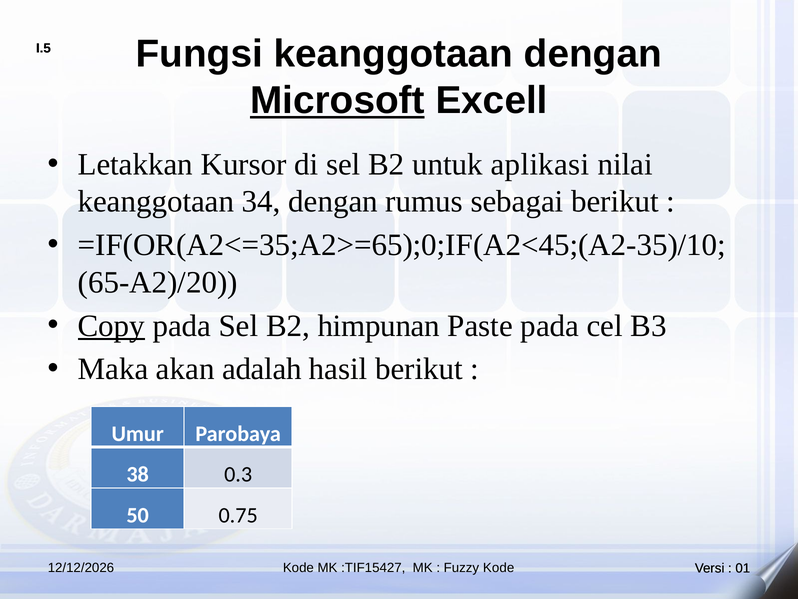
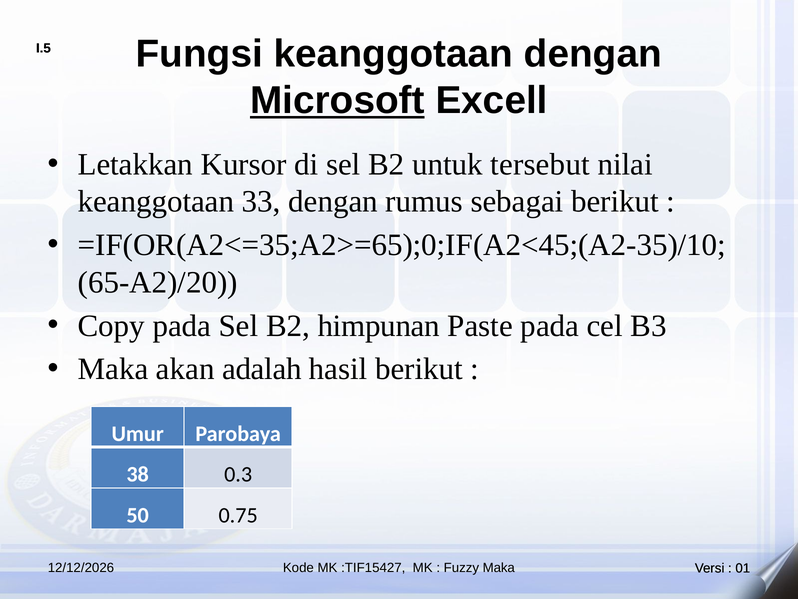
aplikasi: aplikasi -> tersebut
34: 34 -> 33
Copy underline: present -> none
Fuzzy Kode: Kode -> Maka
